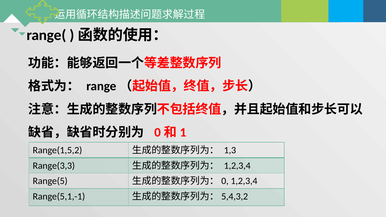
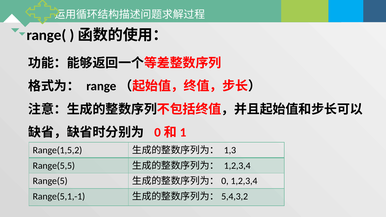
Range(3,3: Range(3,3 -> Range(5,5
